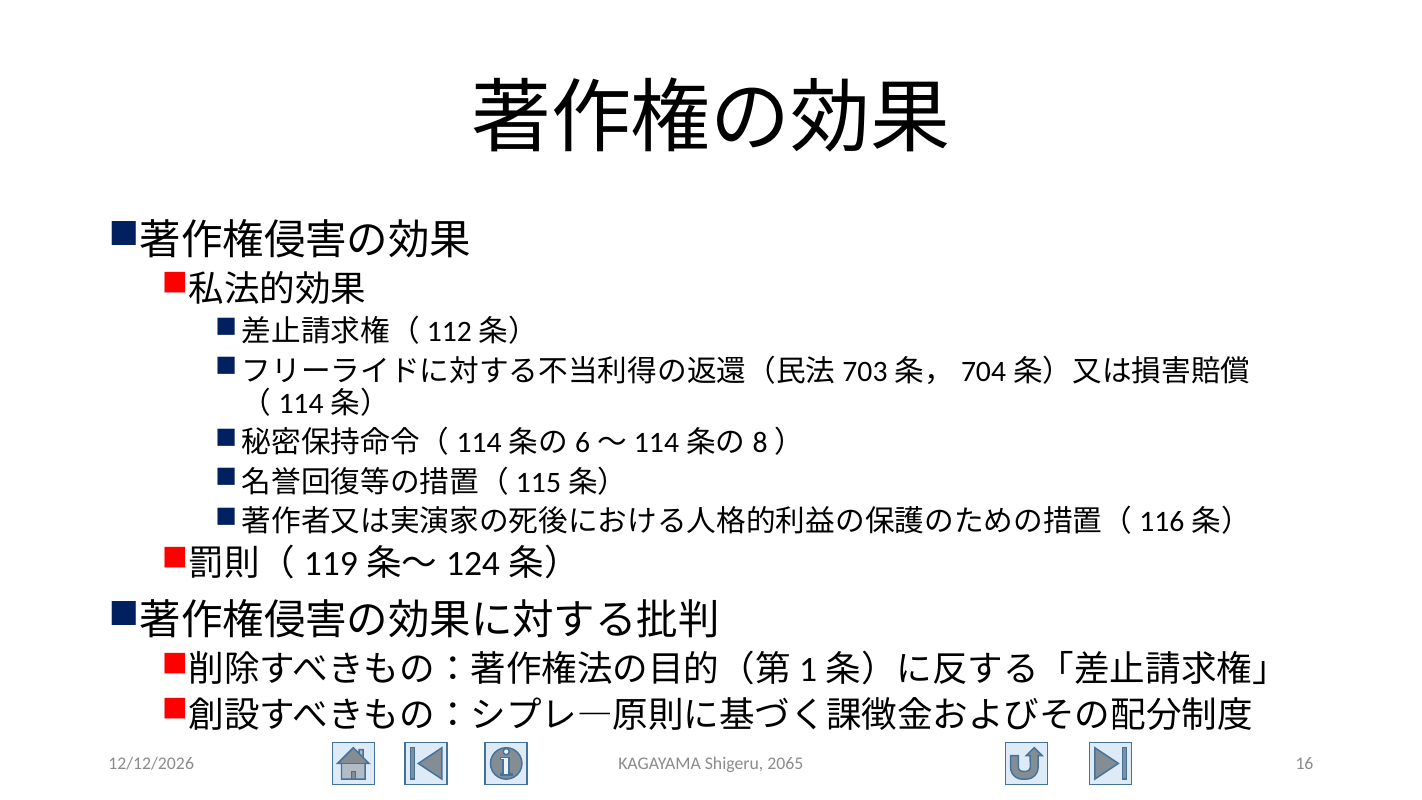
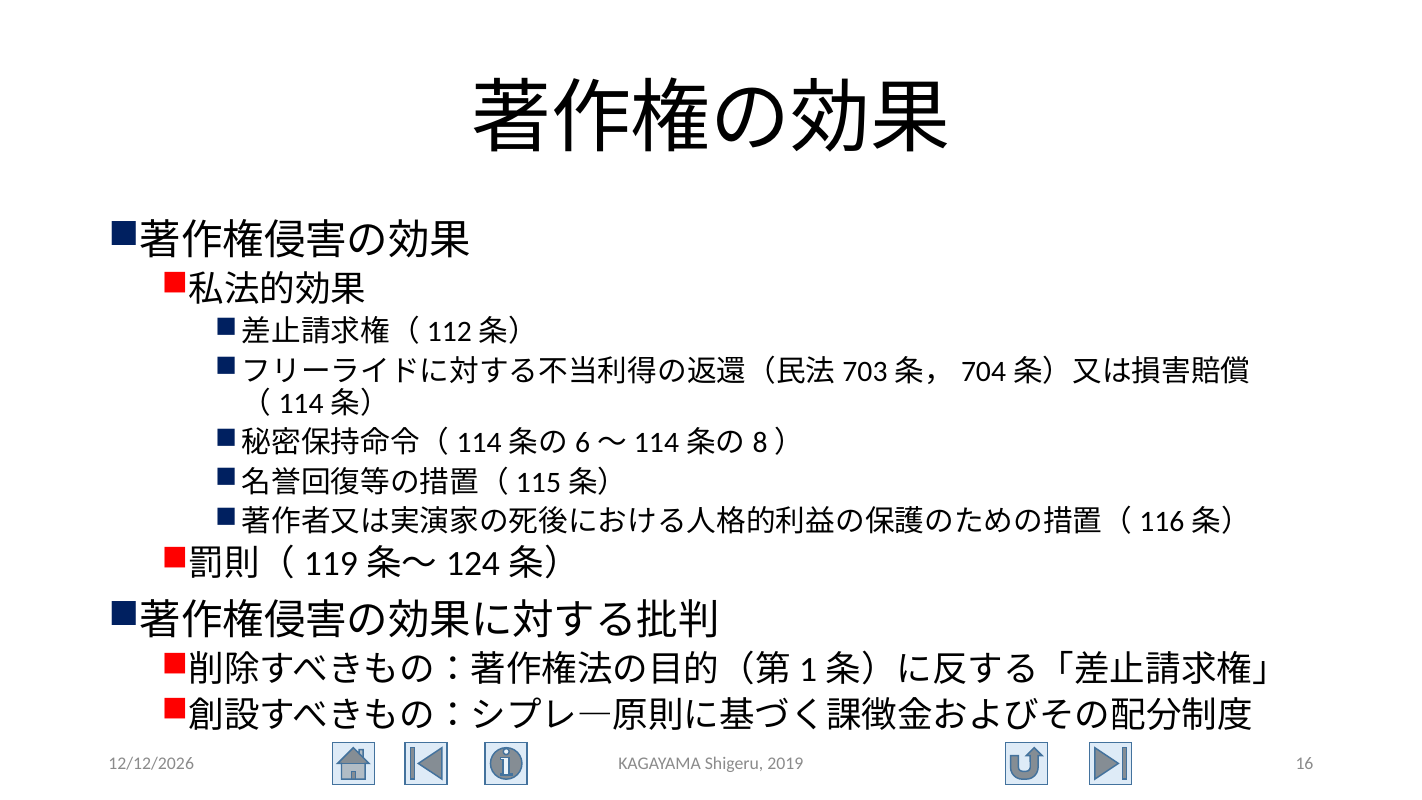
2065: 2065 -> 2019
